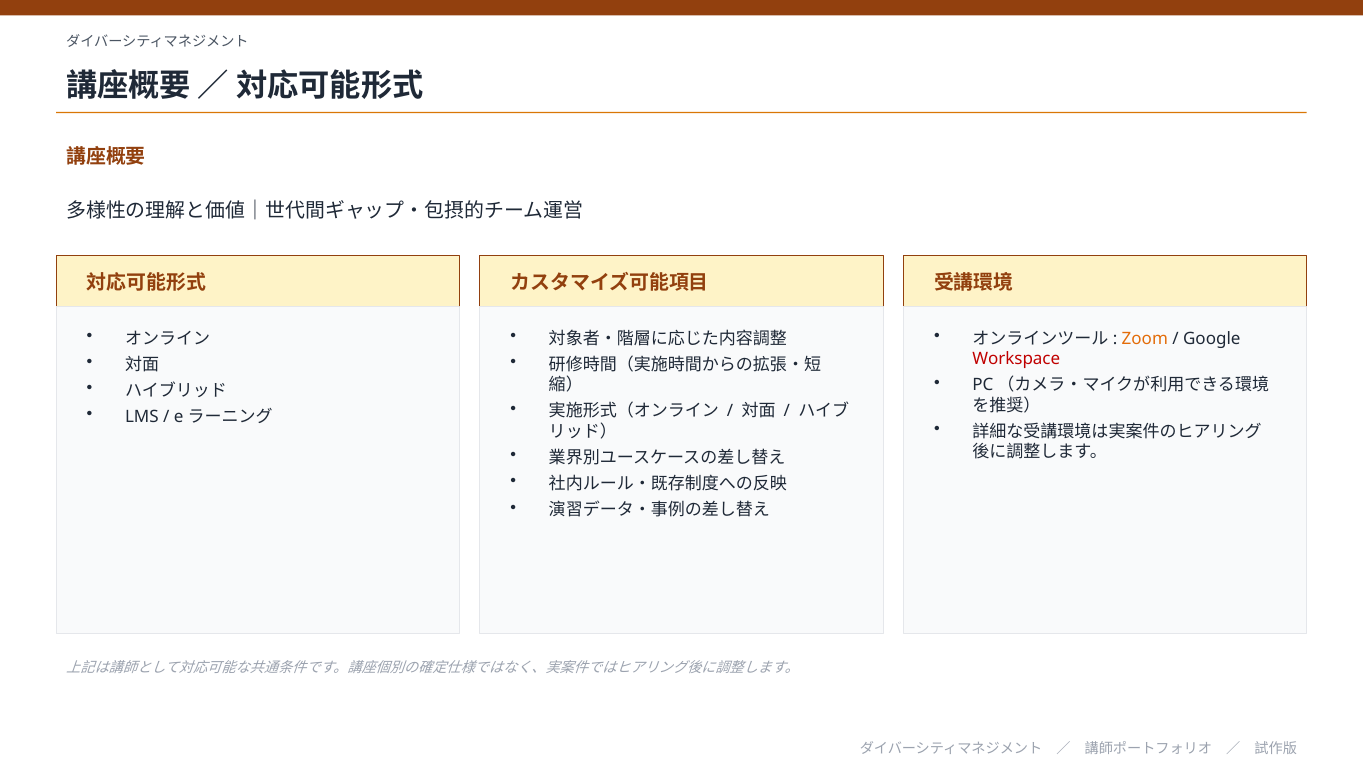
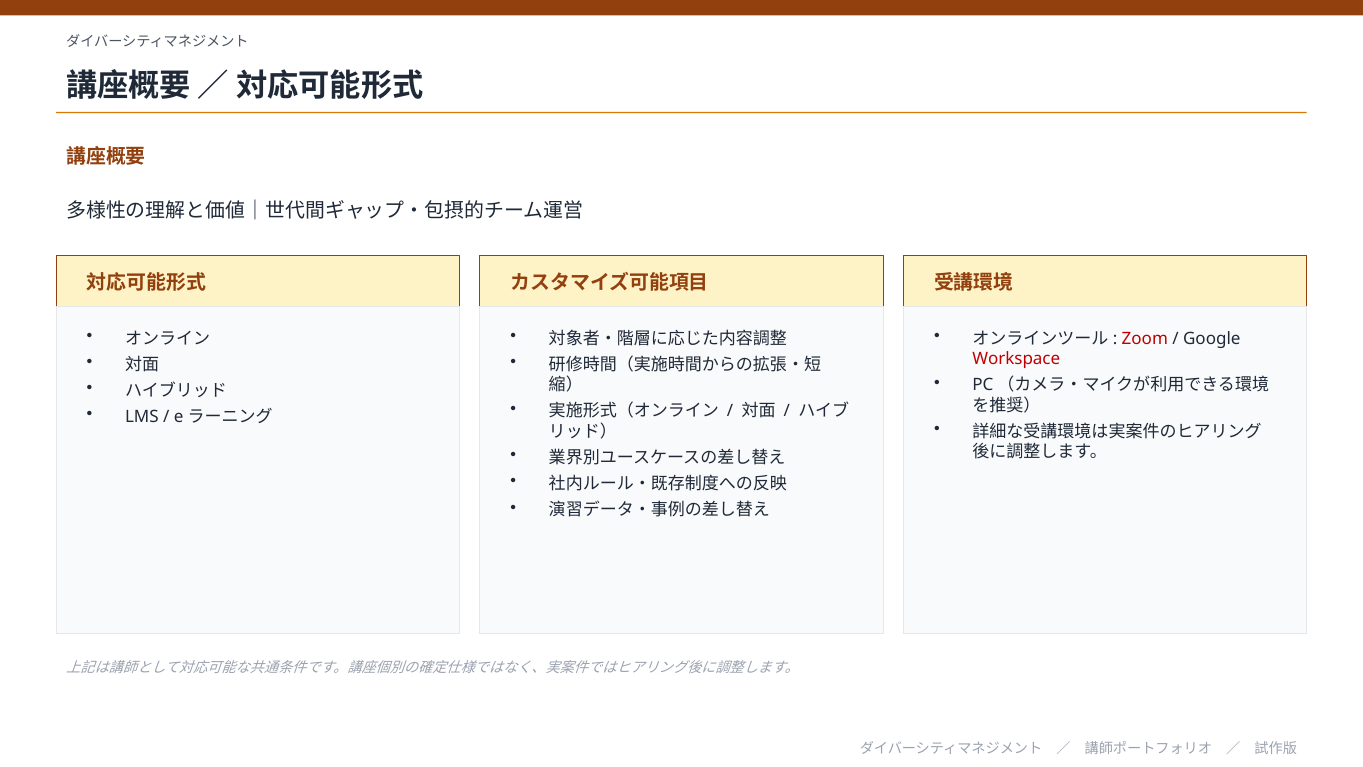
Zoom colour: orange -> red
